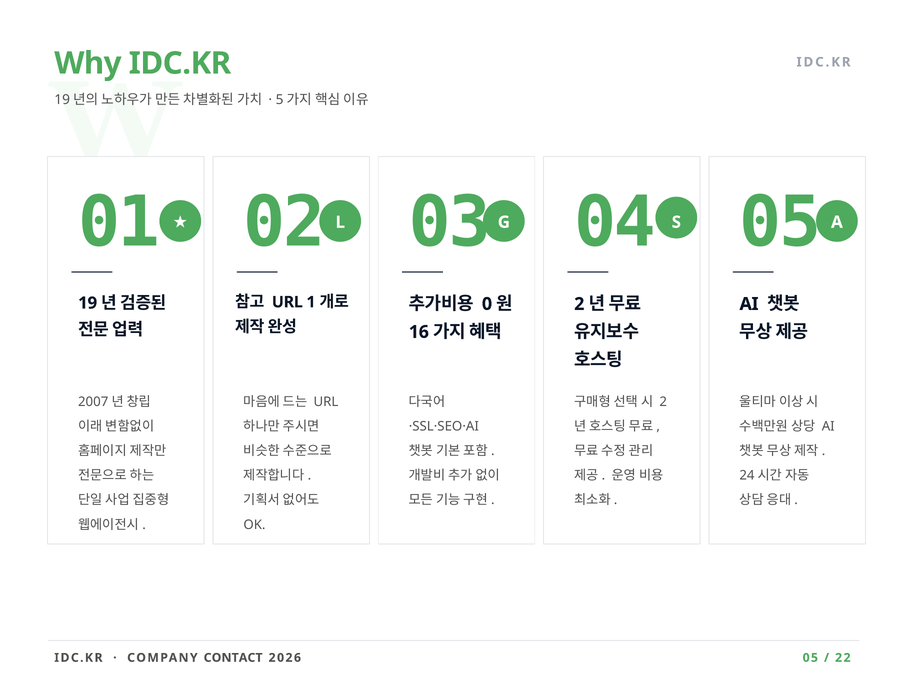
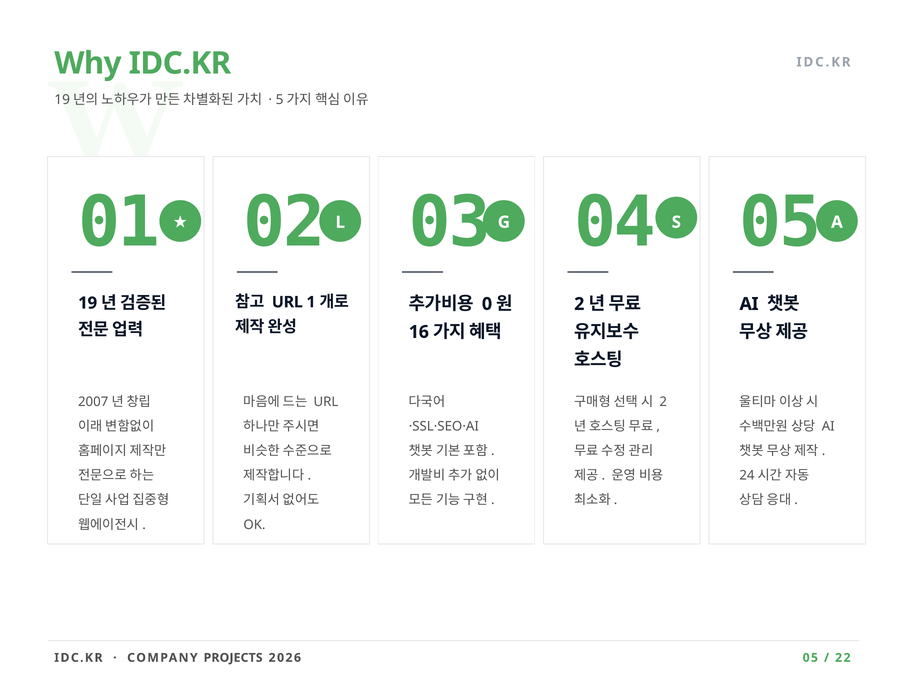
CONTACT: CONTACT -> PROJECTS
